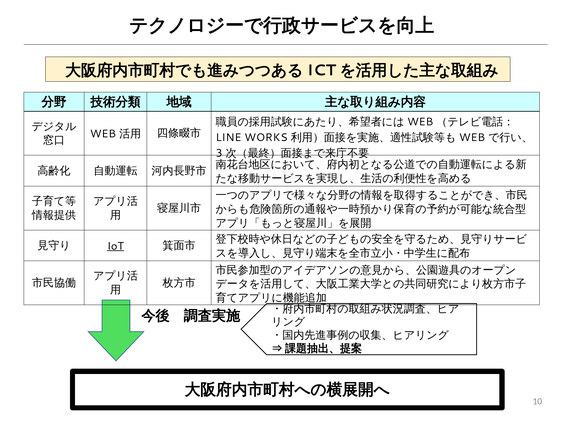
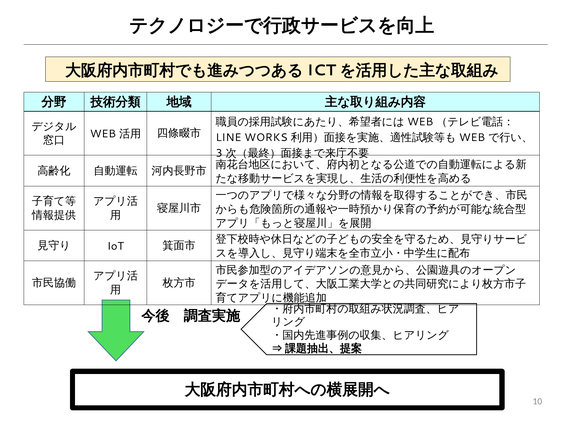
IoT underline: present -> none
